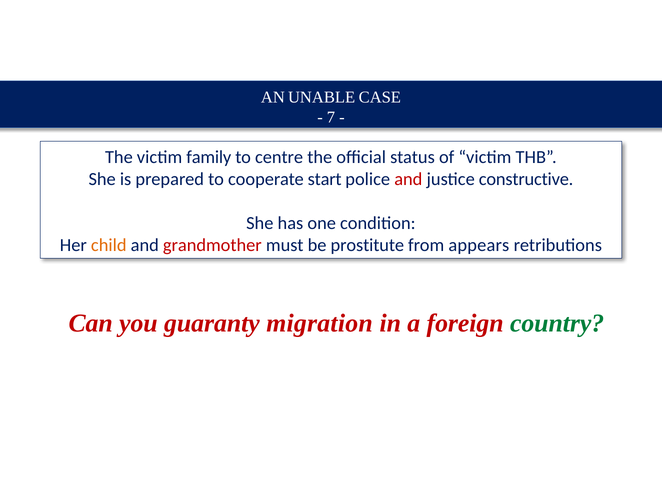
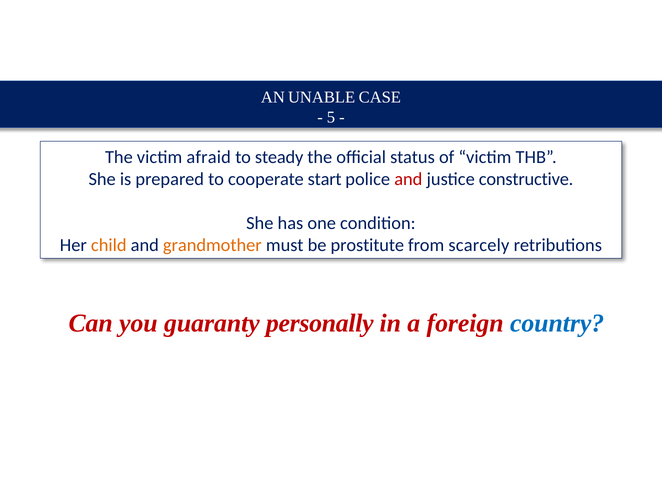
7: 7 -> 5
family: family -> afraid
centre: centre -> steady
grandmother colour: red -> orange
appears: appears -> scarcely
migration: migration -> personally
country colour: green -> blue
